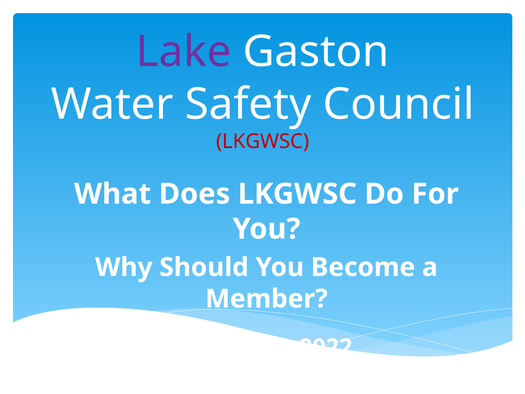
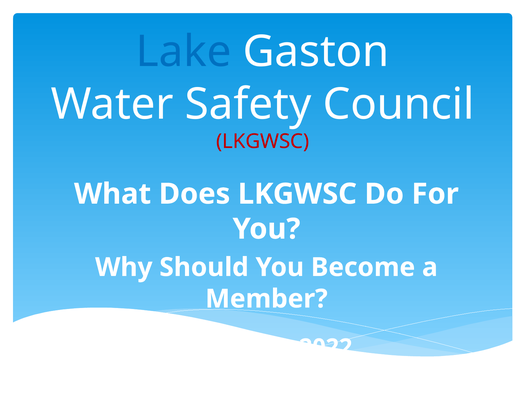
Lake colour: purple -> blue
